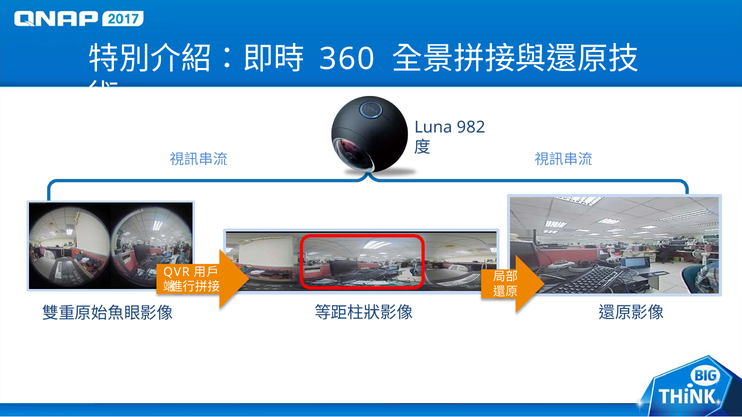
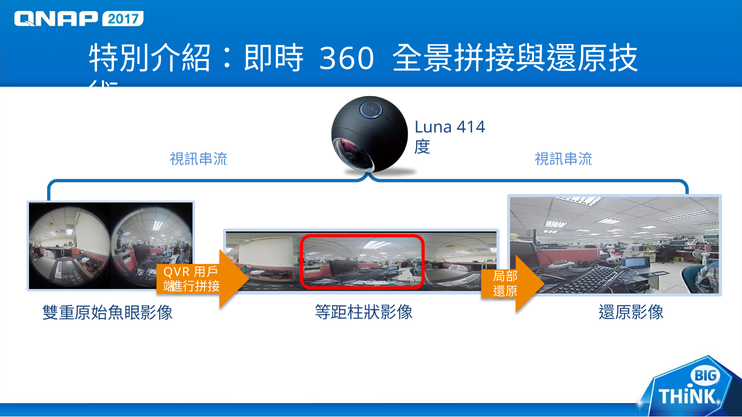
982: 982 -> 414
